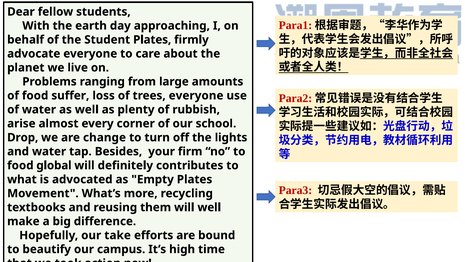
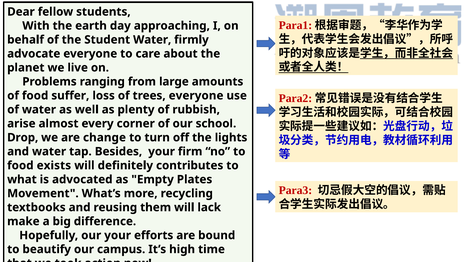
Student Plates: Plates -> Water
global: global -> exists
will well: well -> lack
our take: take -> your
